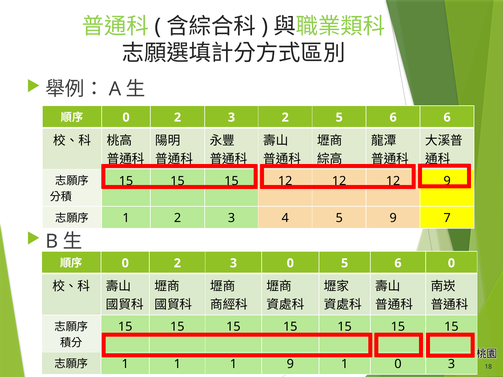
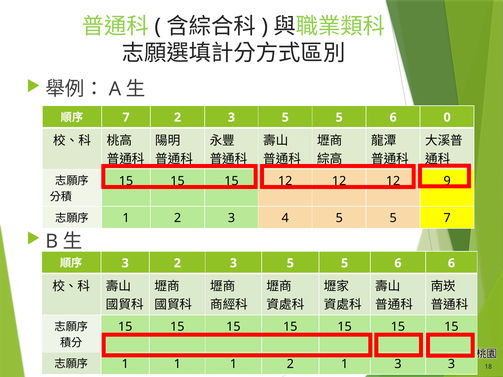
0 at (126, 118): 0 -> 7
2 at (285, 118): 2 -> 5
6 6: 6 -> 0
4 5 9: 9 -> 5
0 at (125, 263): 0 -> 3
0 at (290, 263): 0 -> 5
6 0: 0 -> 6
1 1 9: 9 -> 2
1 0: 0 -> 3
